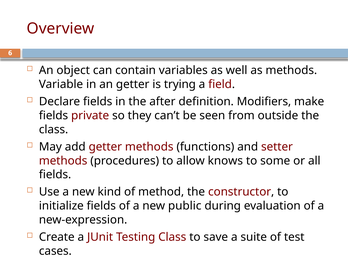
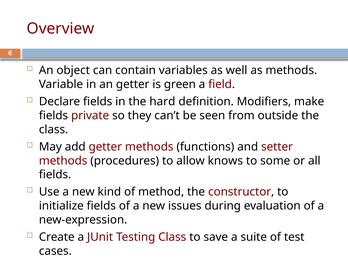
trying: trying -> green
after: after -> hard
public: public -> issues
